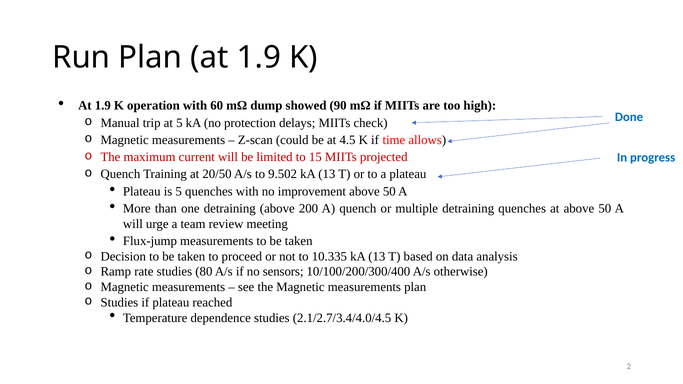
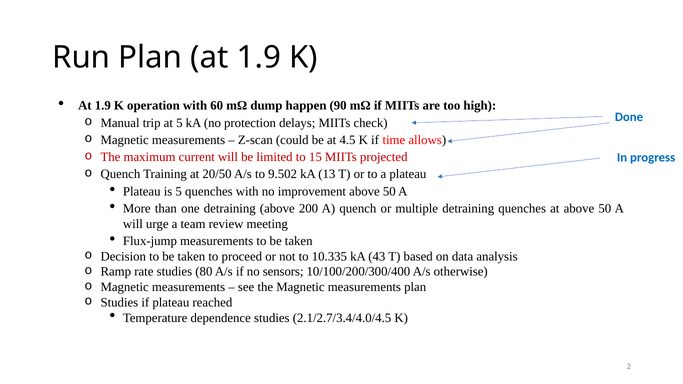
showed: showed -> happen
10.335 kA 13: 13 -> 43
